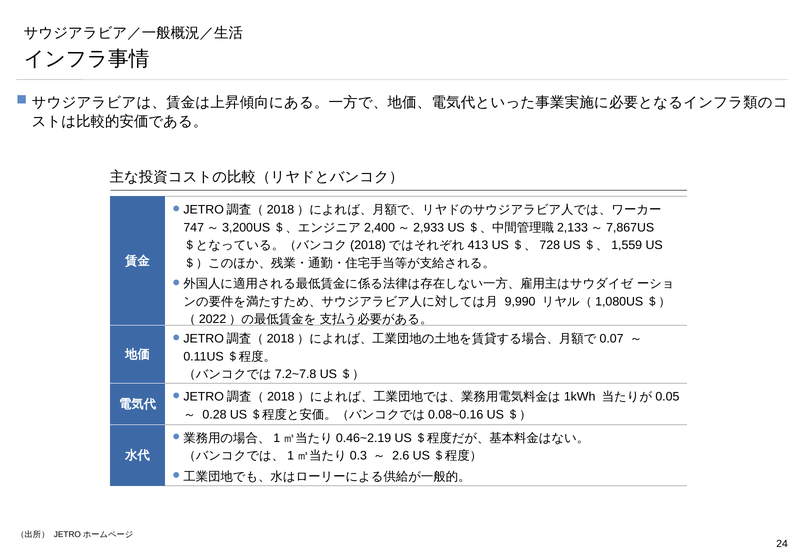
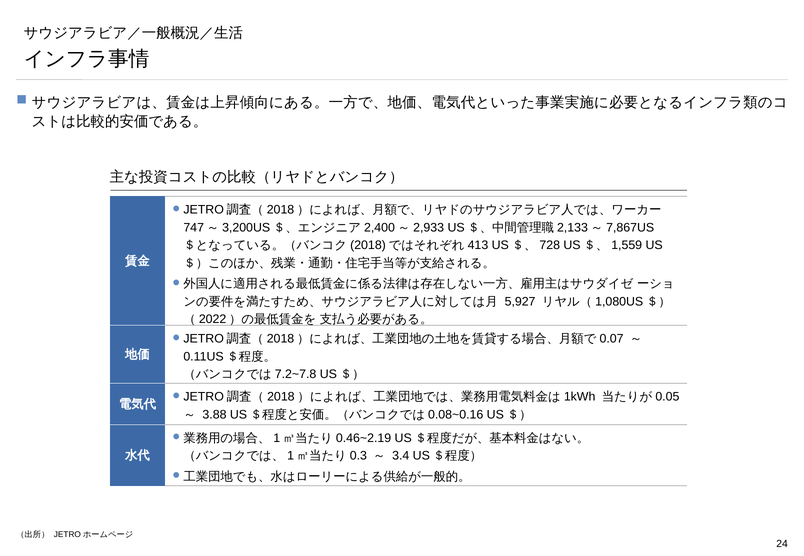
9,990: 9,990 -> 5,927
0.28: 0.28 -> 3.88
2.6: 2.6 -> 3.4
